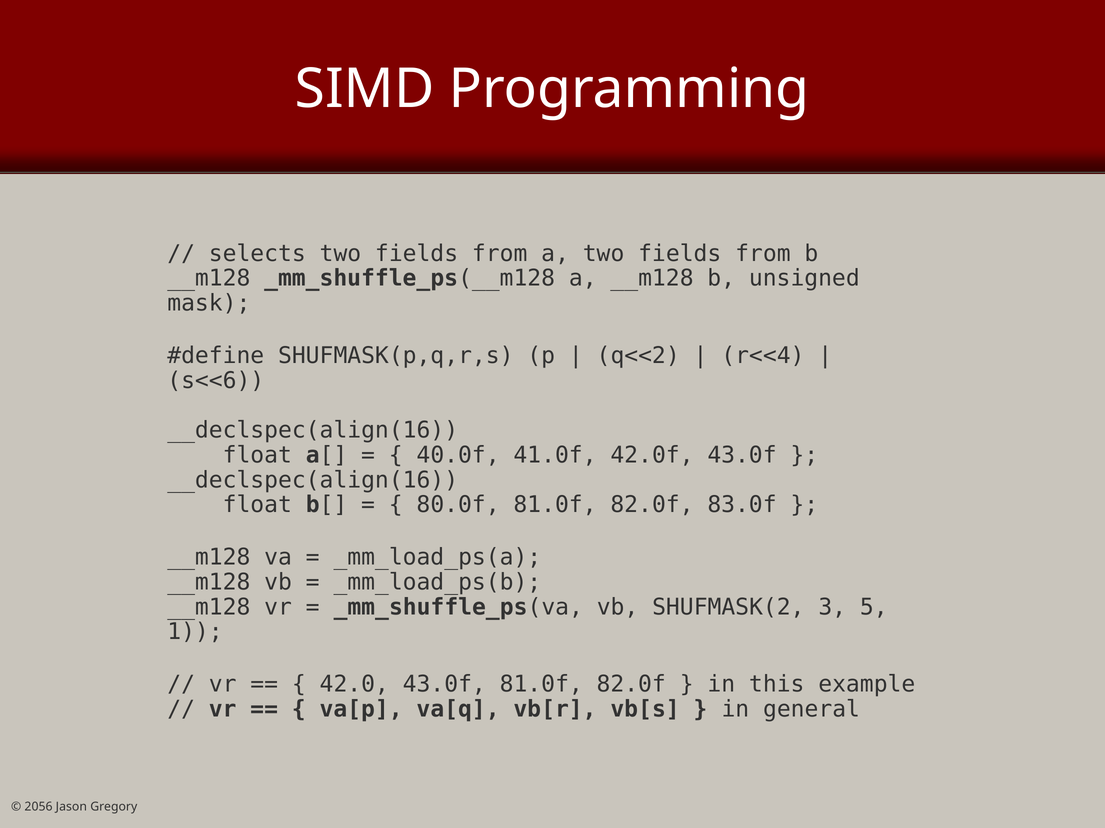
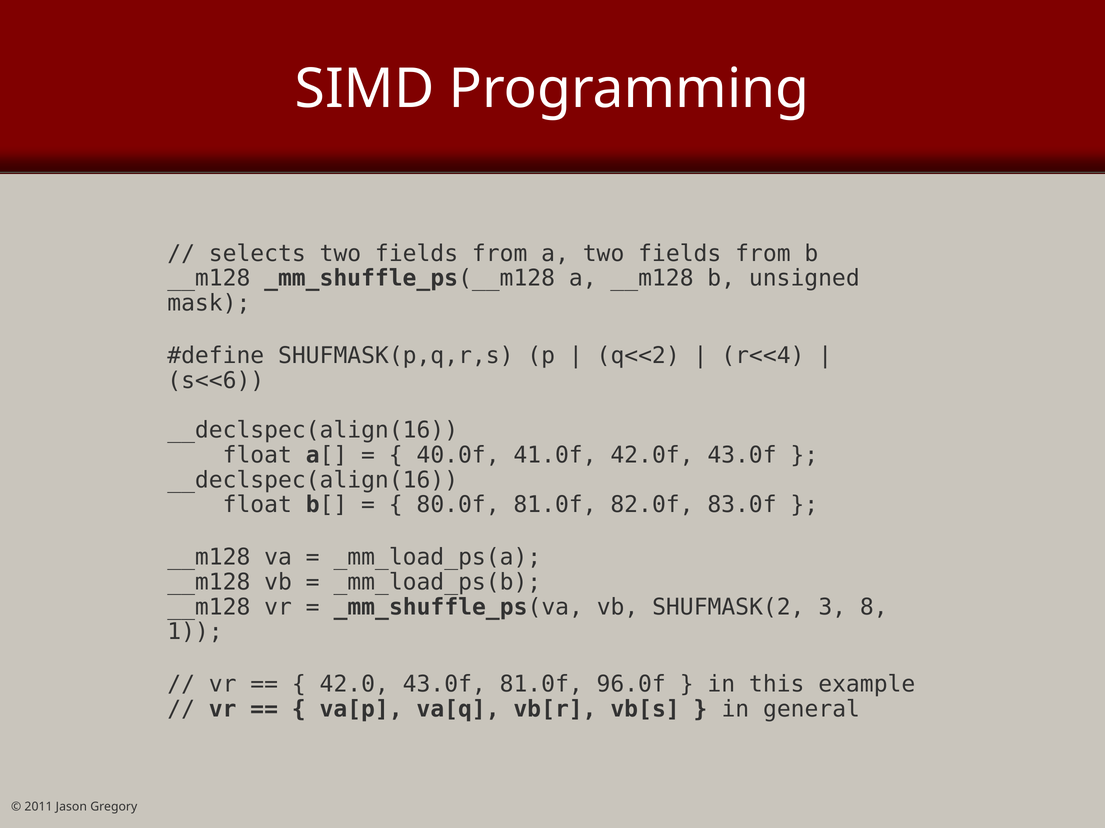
5: 5 -> 8
43.0f 81.0f 82.0f: 82.0f -> 96.0f
2056: 2056 -> 2011
